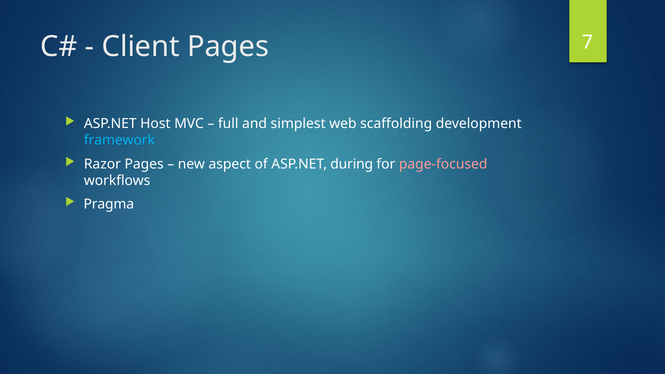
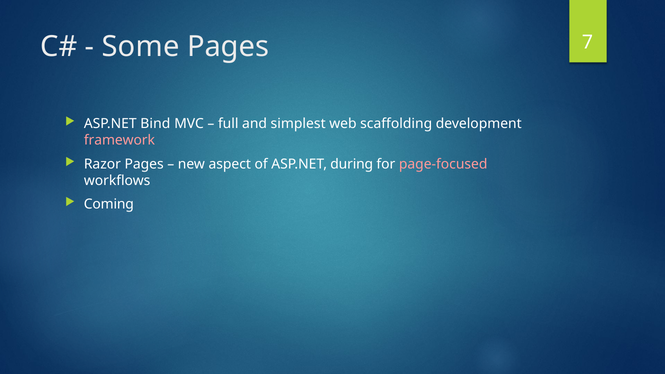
Client: Client -> Some
Host: Host -> Bind
framework colour: light blue -> pink
Pragma: Pragma -> Coming
